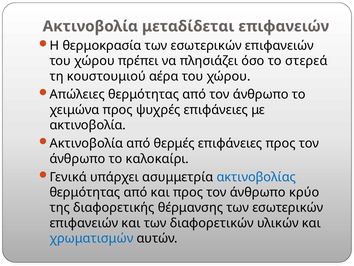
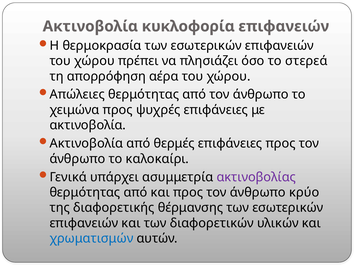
μεταδίδεται: μεταδίδεται -> κυκλοφορία
κουστουμιού: κουστουμιού -> απορρόφηση
ακτινοβολίας colour: blue -> purple
